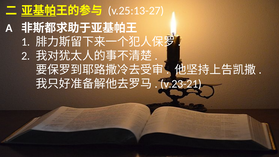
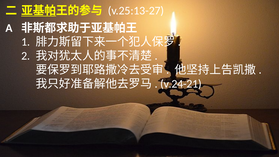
v.23-21: v.23-21 -> v.24-21
